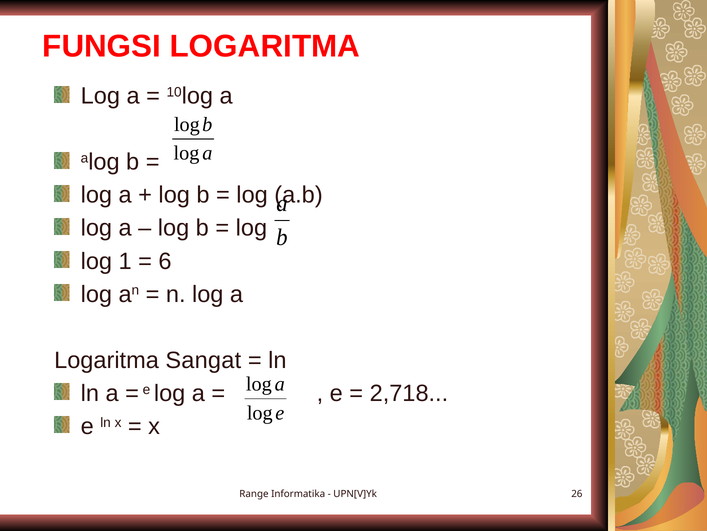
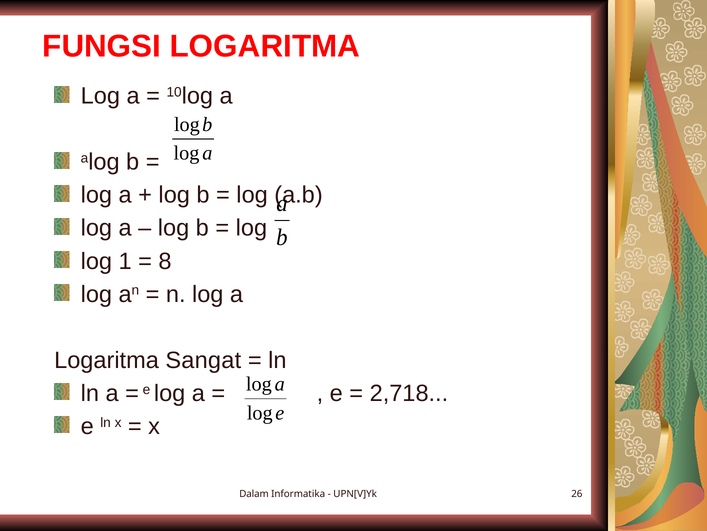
6: 6 -> 8
Range: Range -> Dalam
